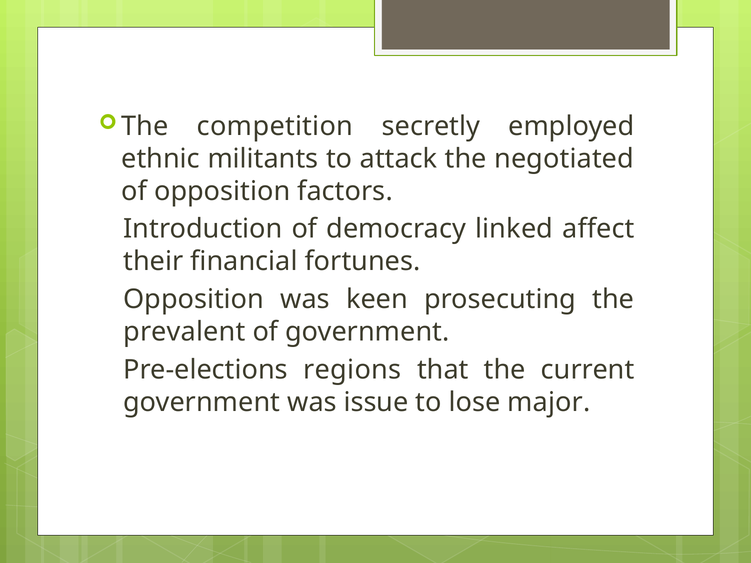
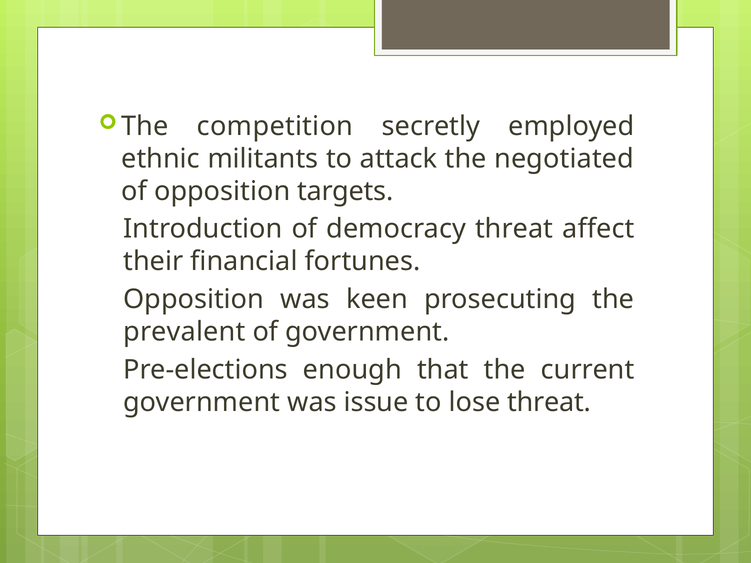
factors: factors -> targets
democracy linked: linked -> threat
regions: regions -> enough
lose major: major -> threat
